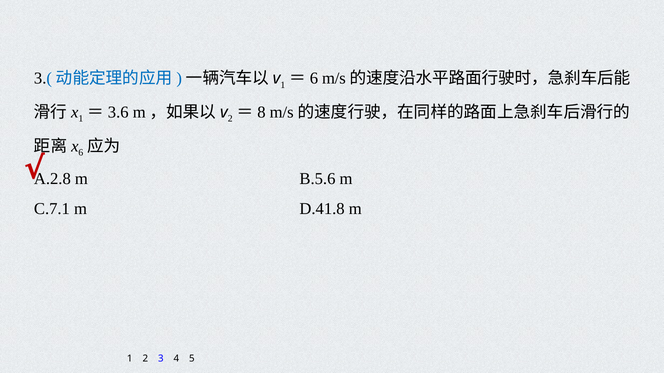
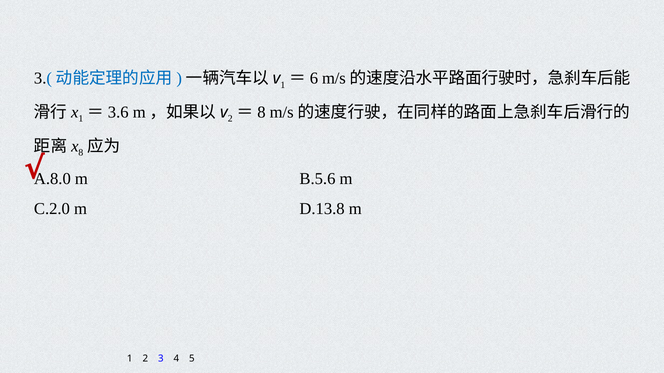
6: 6 -> 8
A.2.8: A.2.8 -> A.8.0
C.7.1: C.7.1 -> C.2.0
D.41.8: D.41.8 -> D.13.8
